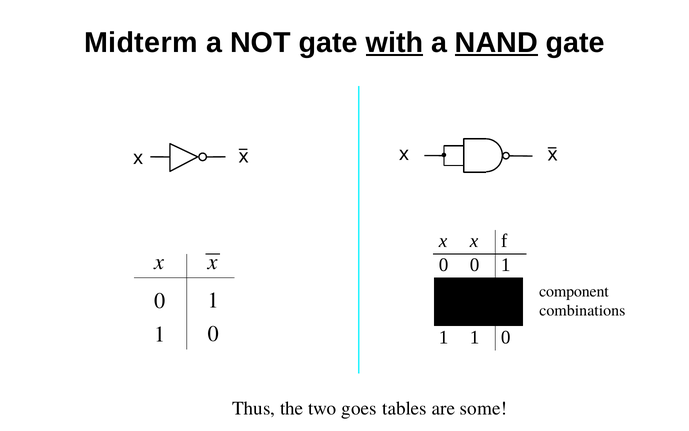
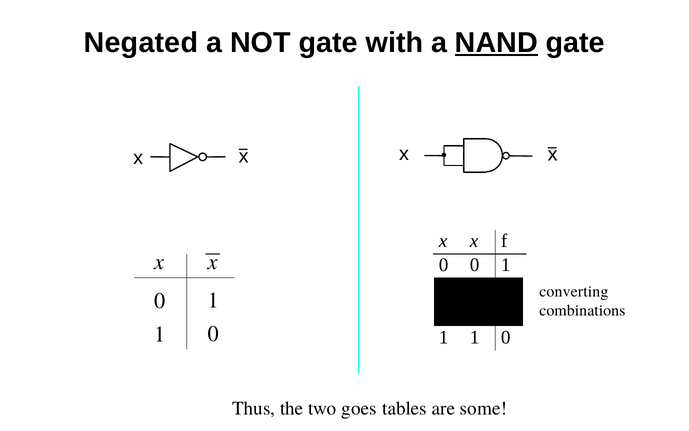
Midterm: Midterm -> Negated
with underline: present -> none
component: component -> converting
